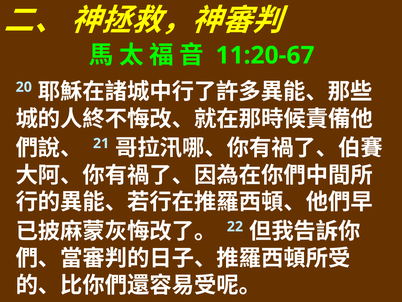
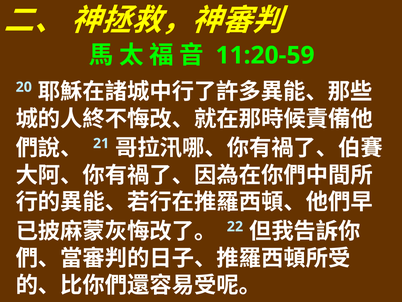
11:20-67: 11:20-67 -> 11:20-59
